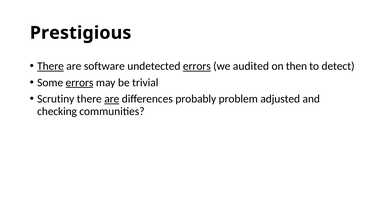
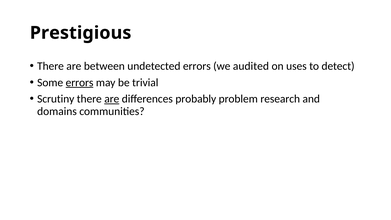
There at (50, 66) underline: present -> none
software: software -> between
errors at (197, 66) underline: present -> none
then: then -> uses
adjusted: adjusted -> research
checking: checking -> domains
